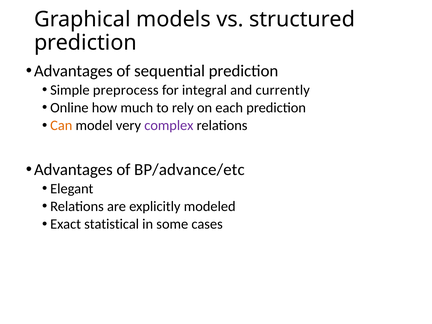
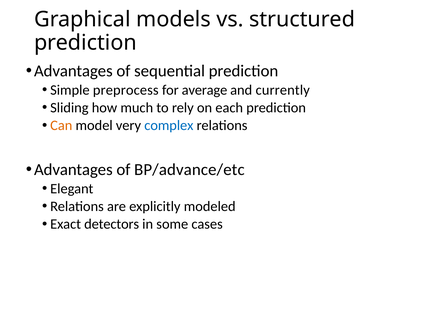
integral: integral -> average
Online: Online -> Sliding
complex colour: purple -> blue
statistical: statistical -> detectors
